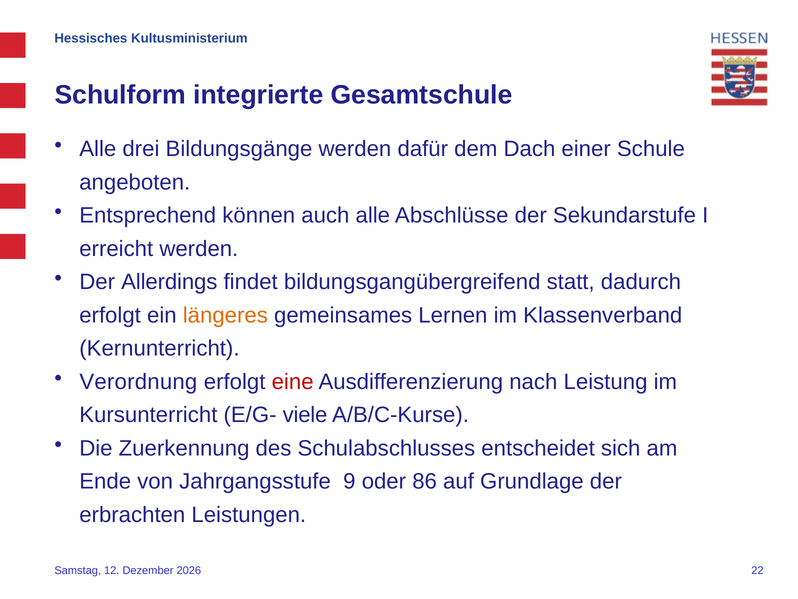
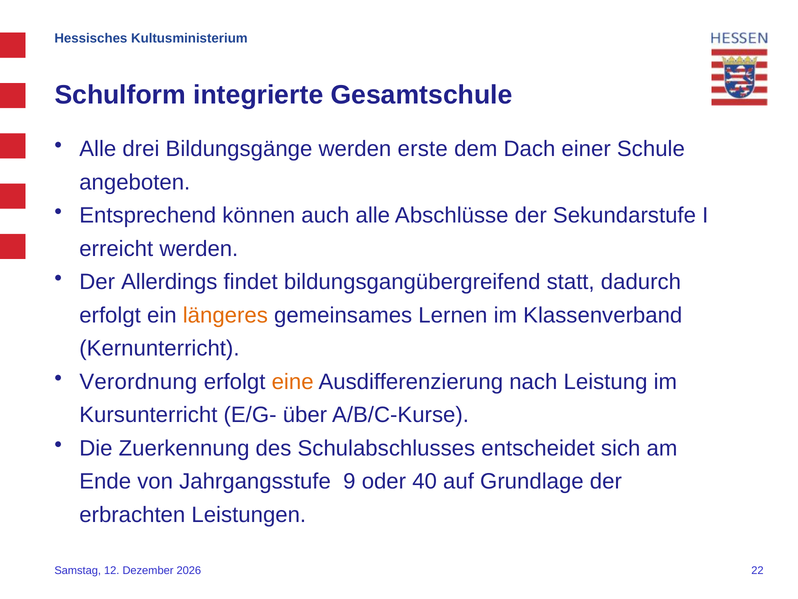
dafür: dafür -> erste
eine colour: red -> orange
viele: viele -> über
86: 86 -> 40
